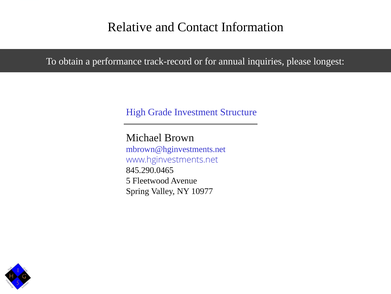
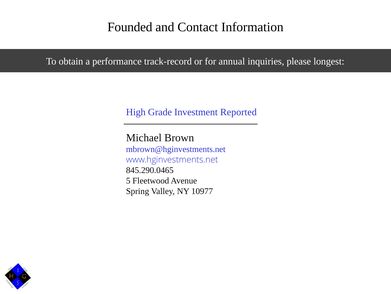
Relative: Relative -> Founded
Structure: Structure -> Reported
